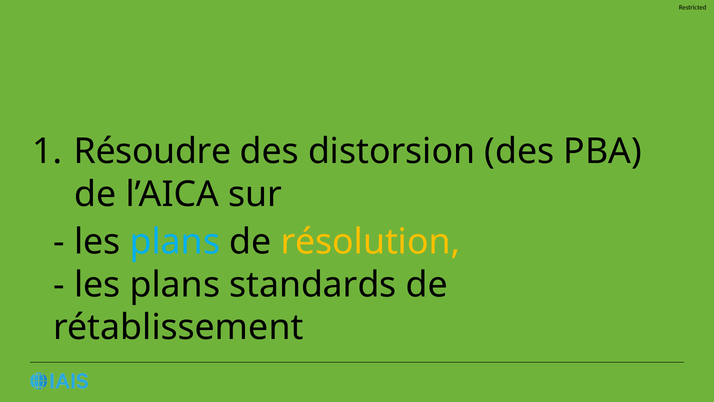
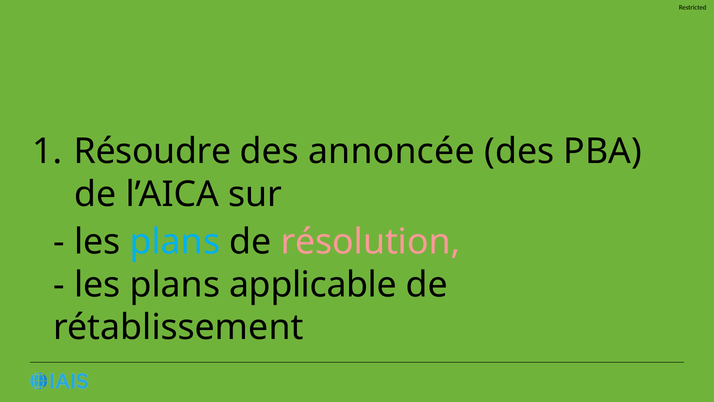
distorsion: distorsion -> annoncée
résolution colour: yellow -> pink
standards: standards -> applicable
